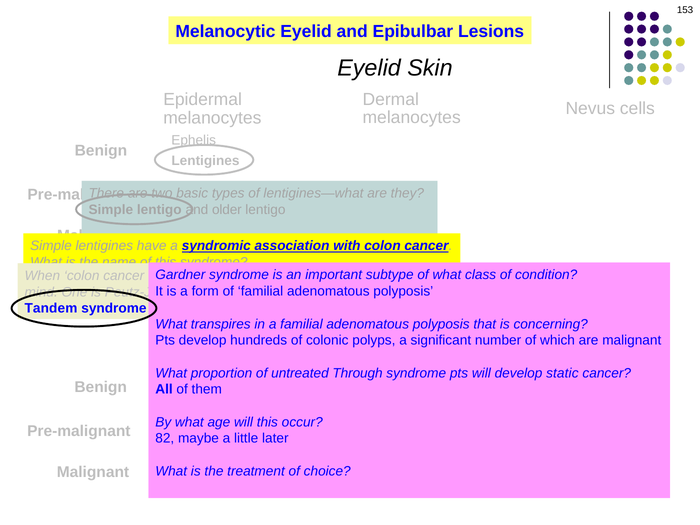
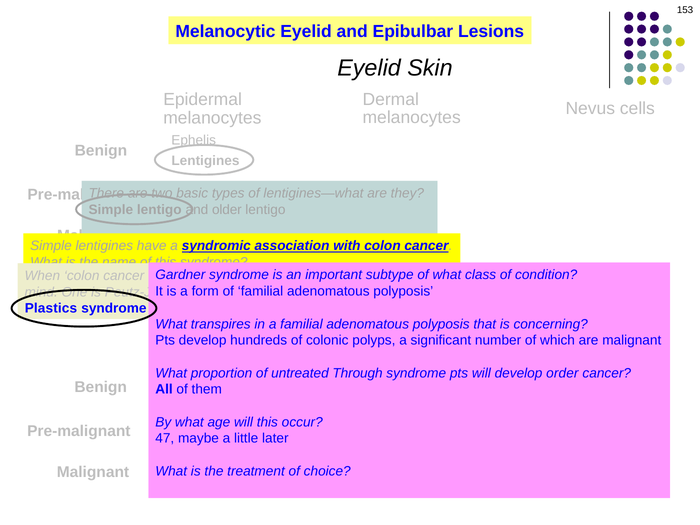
Tandem: Tandem -> Plastics
static: static -> order
82: 82 -> 47
